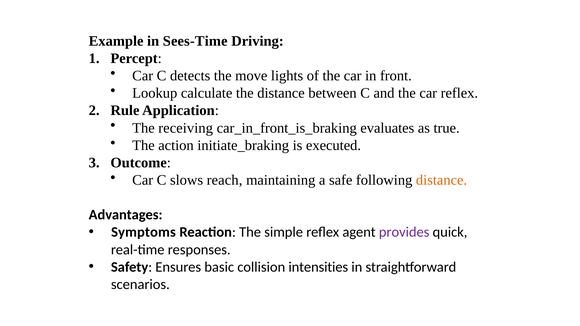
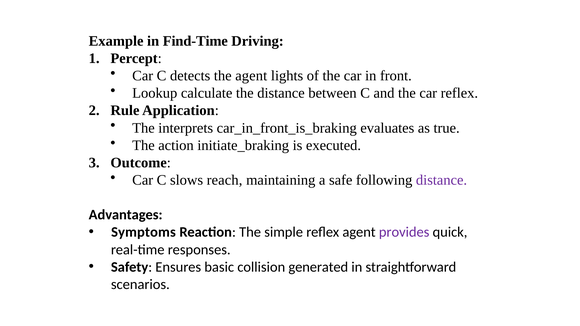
Sees-Time: Sees-Time -> Find-Time
the move: move -> agent
receiving: receiving -> interprets
distance at (442, 180) colour: orange -> purple
intensities: intensities -> generated
